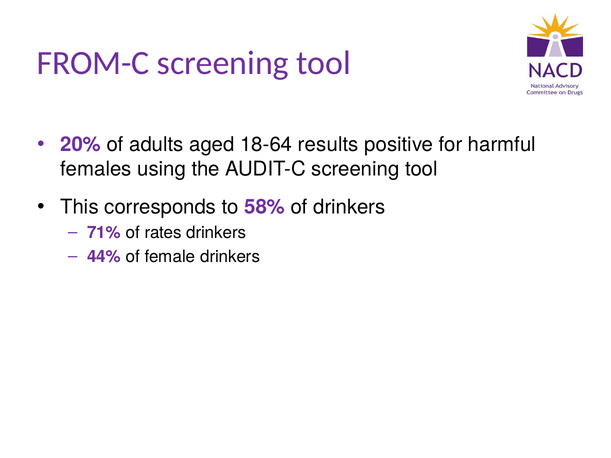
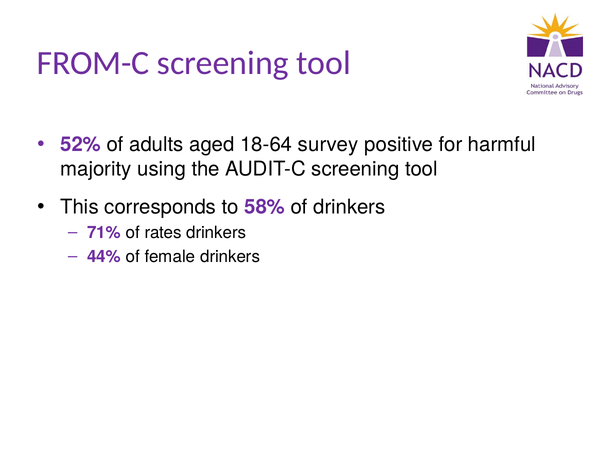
20%: 20% -> 52%
results: results -> survey
females: females -> majority
